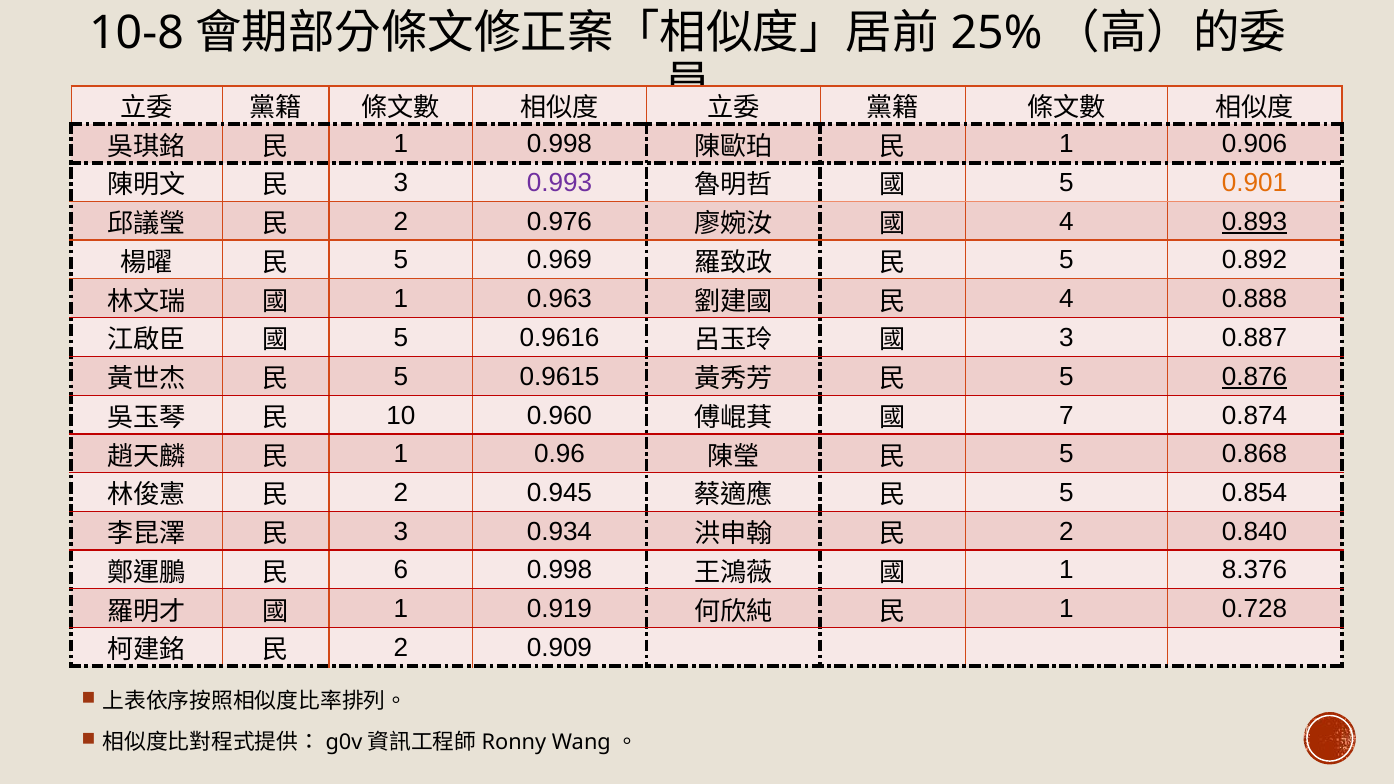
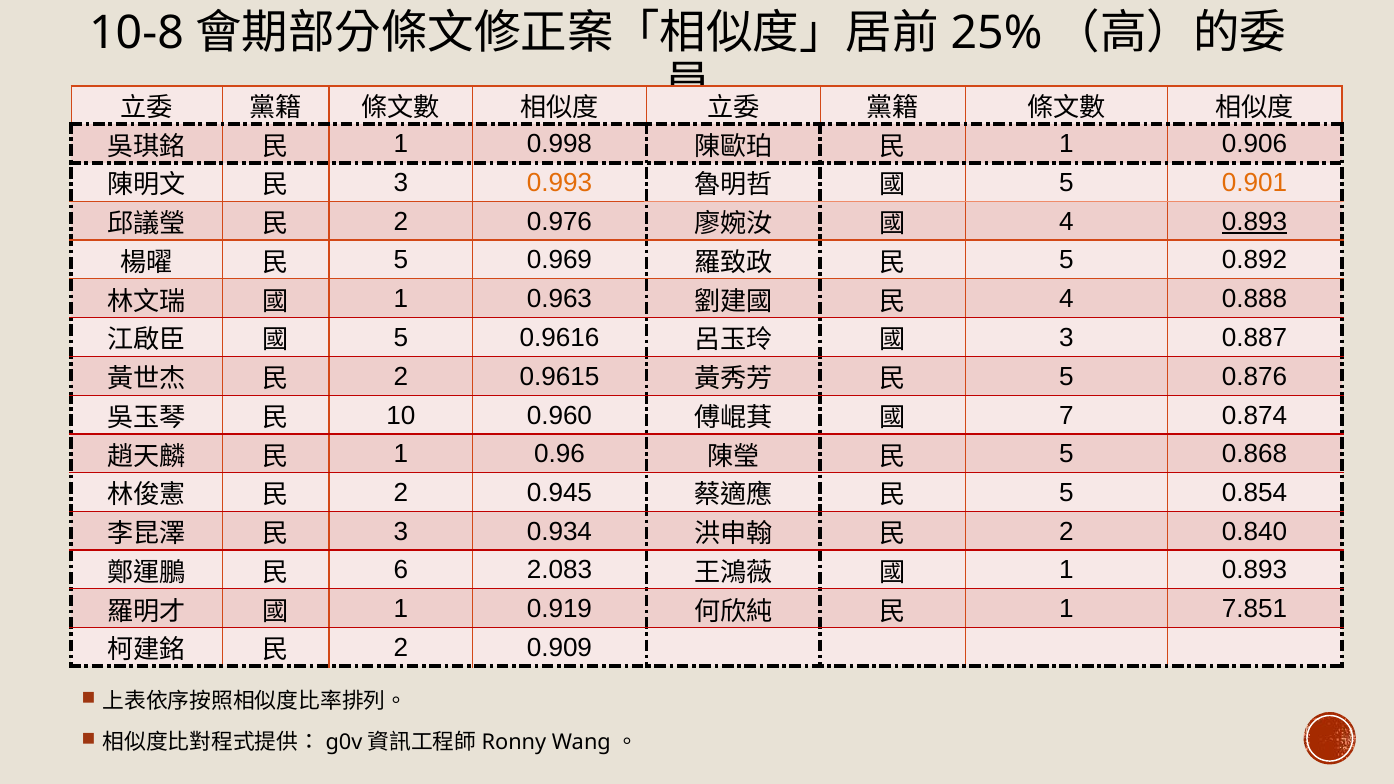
0.993 colour: purple -> orange
5 at (401, 377): 5 -> 2
0.876 underline: present -> none
6 0.998: 0.998 -> 2.083
1 8.376: 8.376 -> 0.893
0.728: 0.728 -> 7.851
